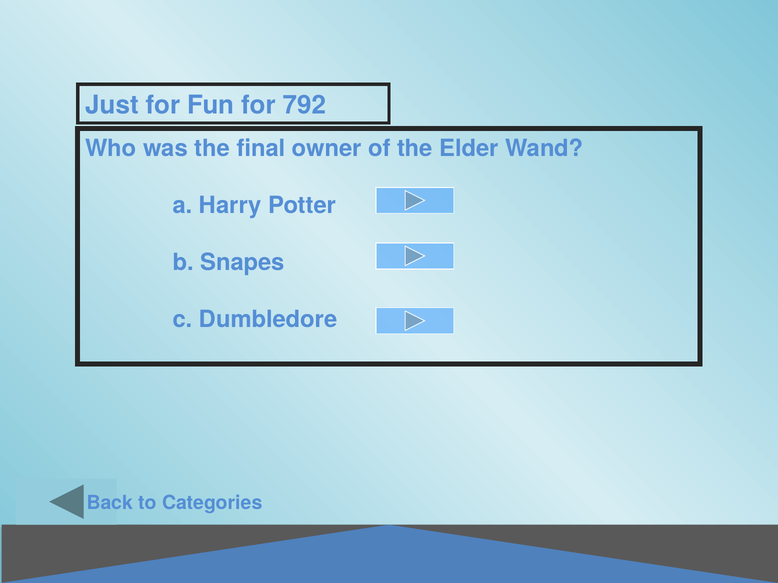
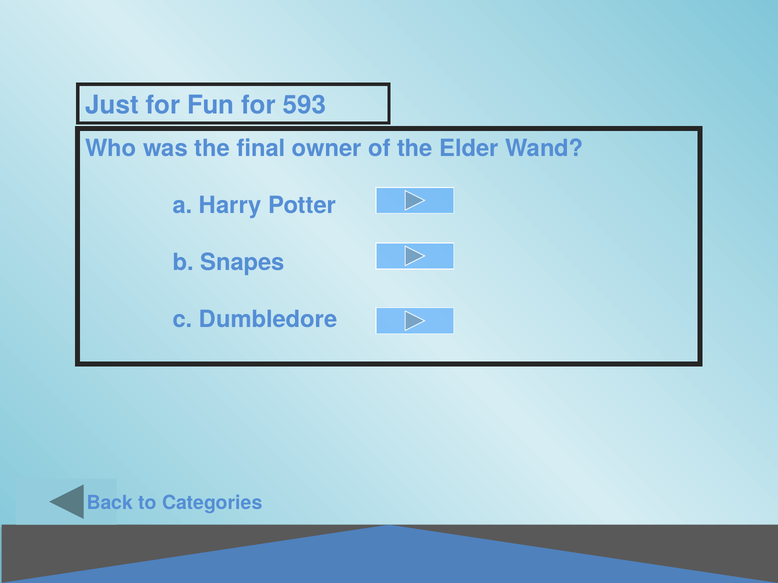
792: 792 -> 593
